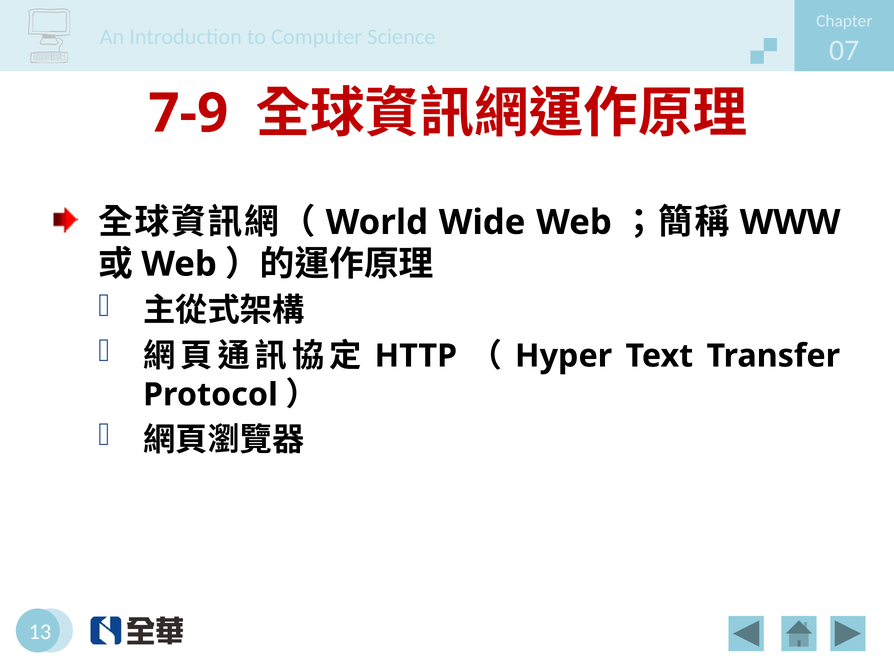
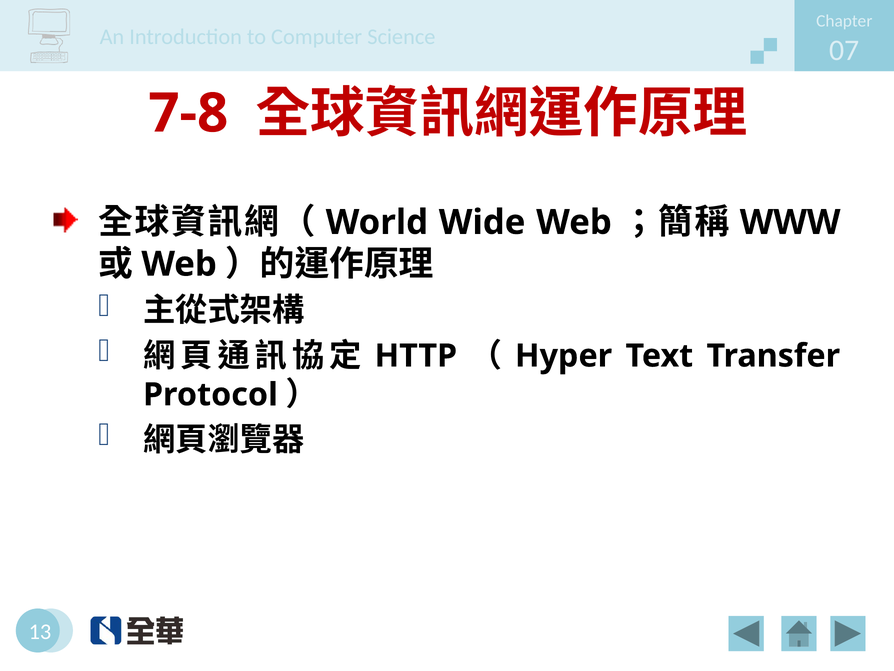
7-9: 7-9 -> 7-8
